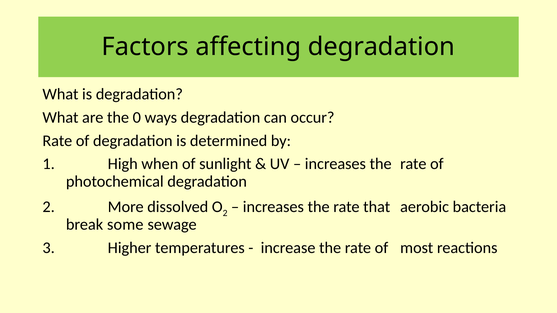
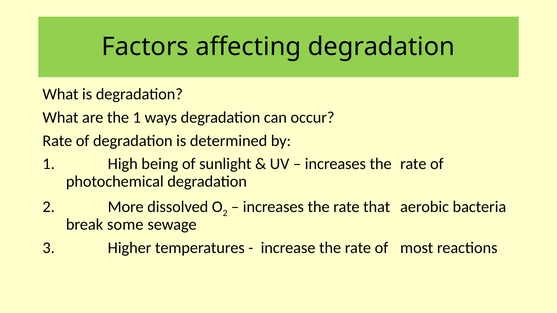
the 0: 0 -> 1
when: when -> being
